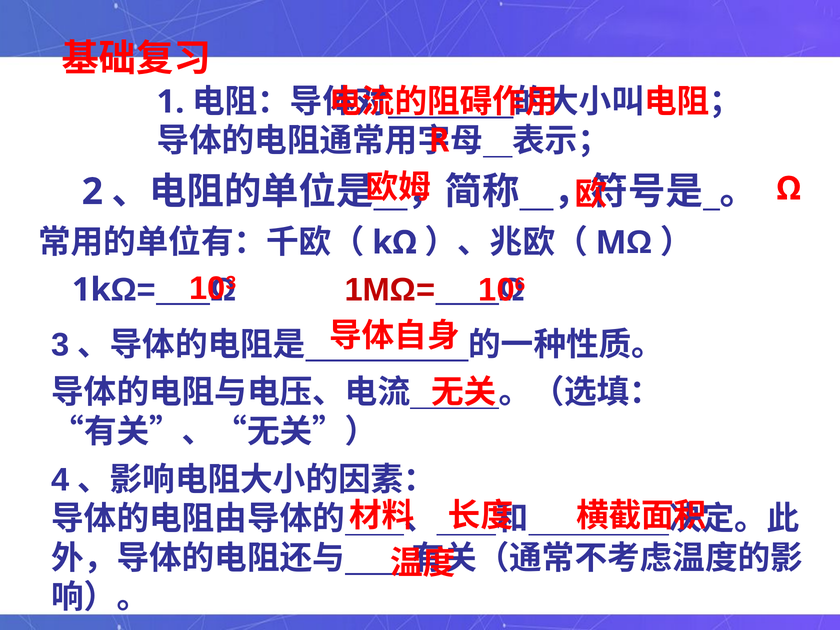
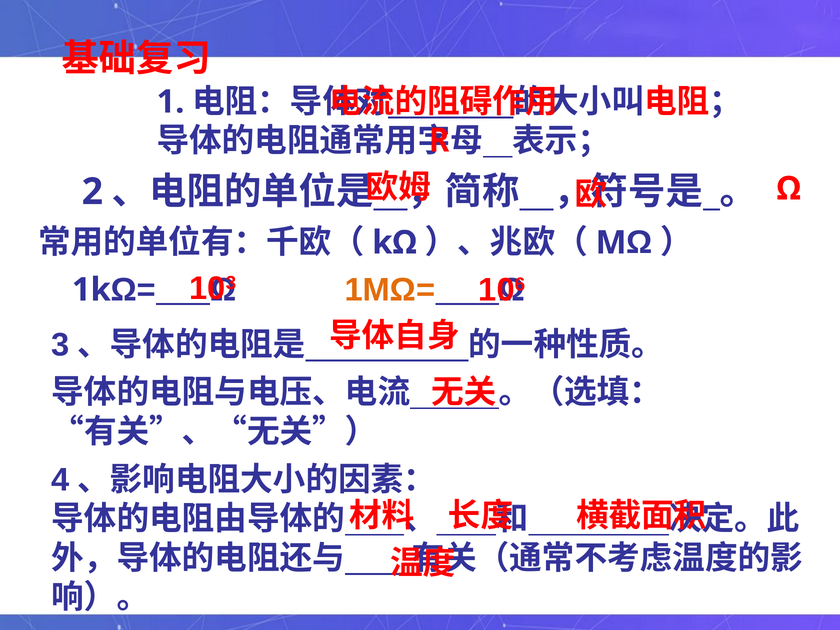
1MΩ= colour: red -> orange
